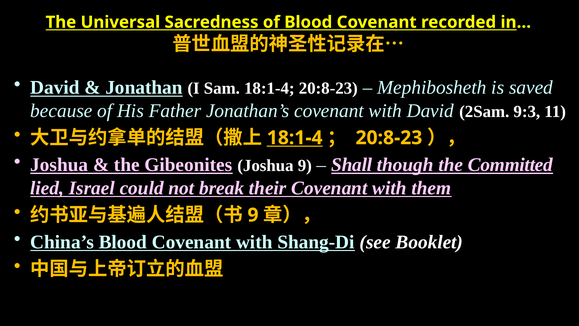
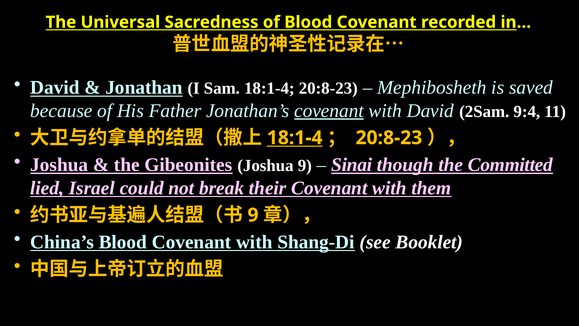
covenant at (329, 111) underline: none -> present
9:3: 9:3 -> 9:4
Shall: Shall -> Sinai
